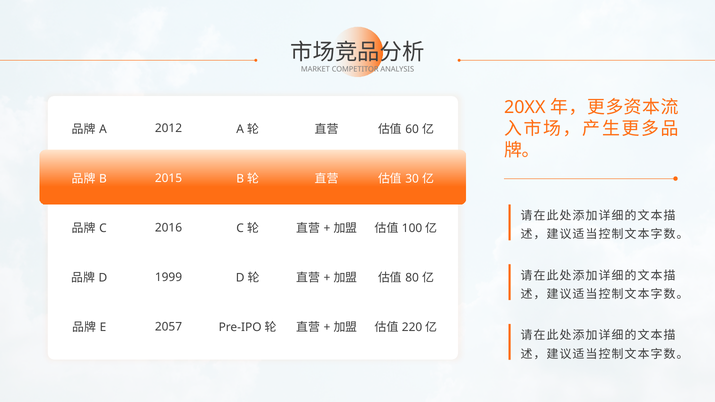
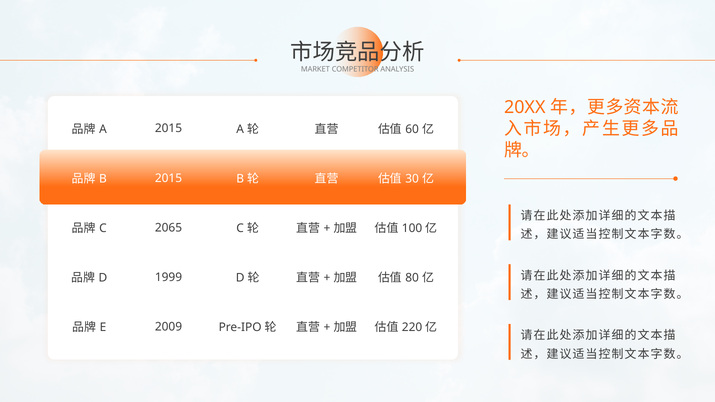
2012 at (169, 129): 2012 -> 2015
2016: 2016 -> 2065
2057: 2057 -> 2009
